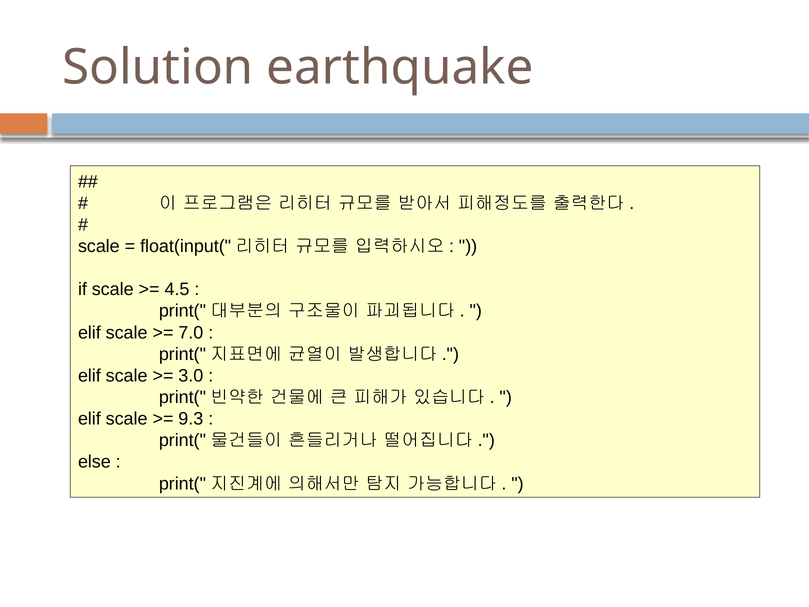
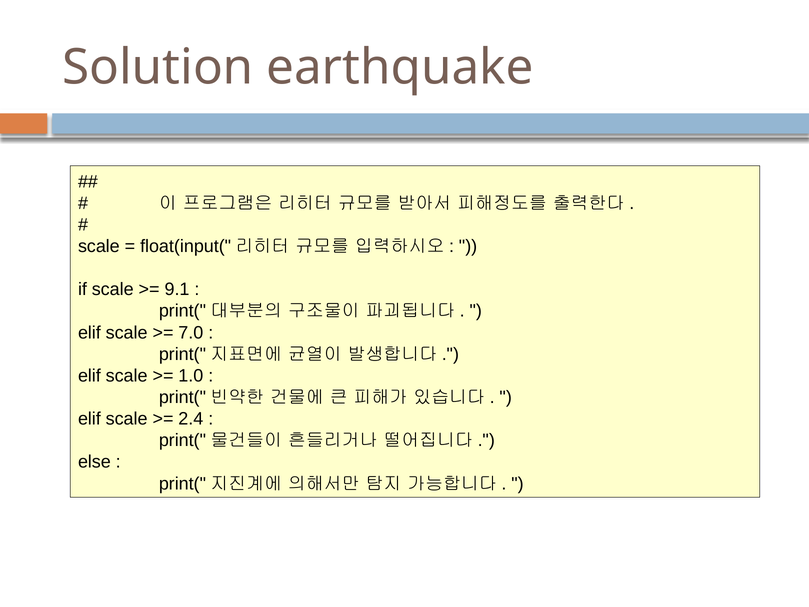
4.5: 4.5 -> 9.1
3.0: 3.0 -> 1.0
9.3: 9.3 -> 2.4
